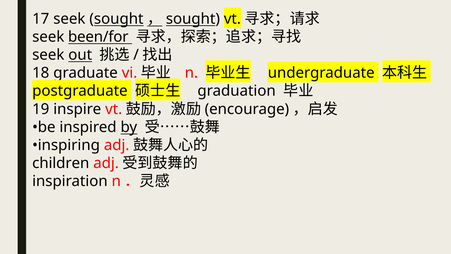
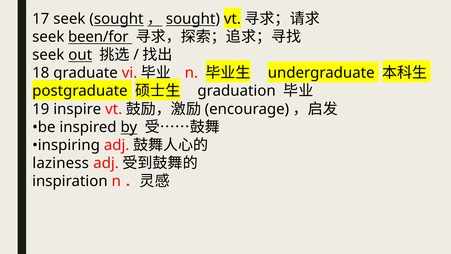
children: children -> laziness
